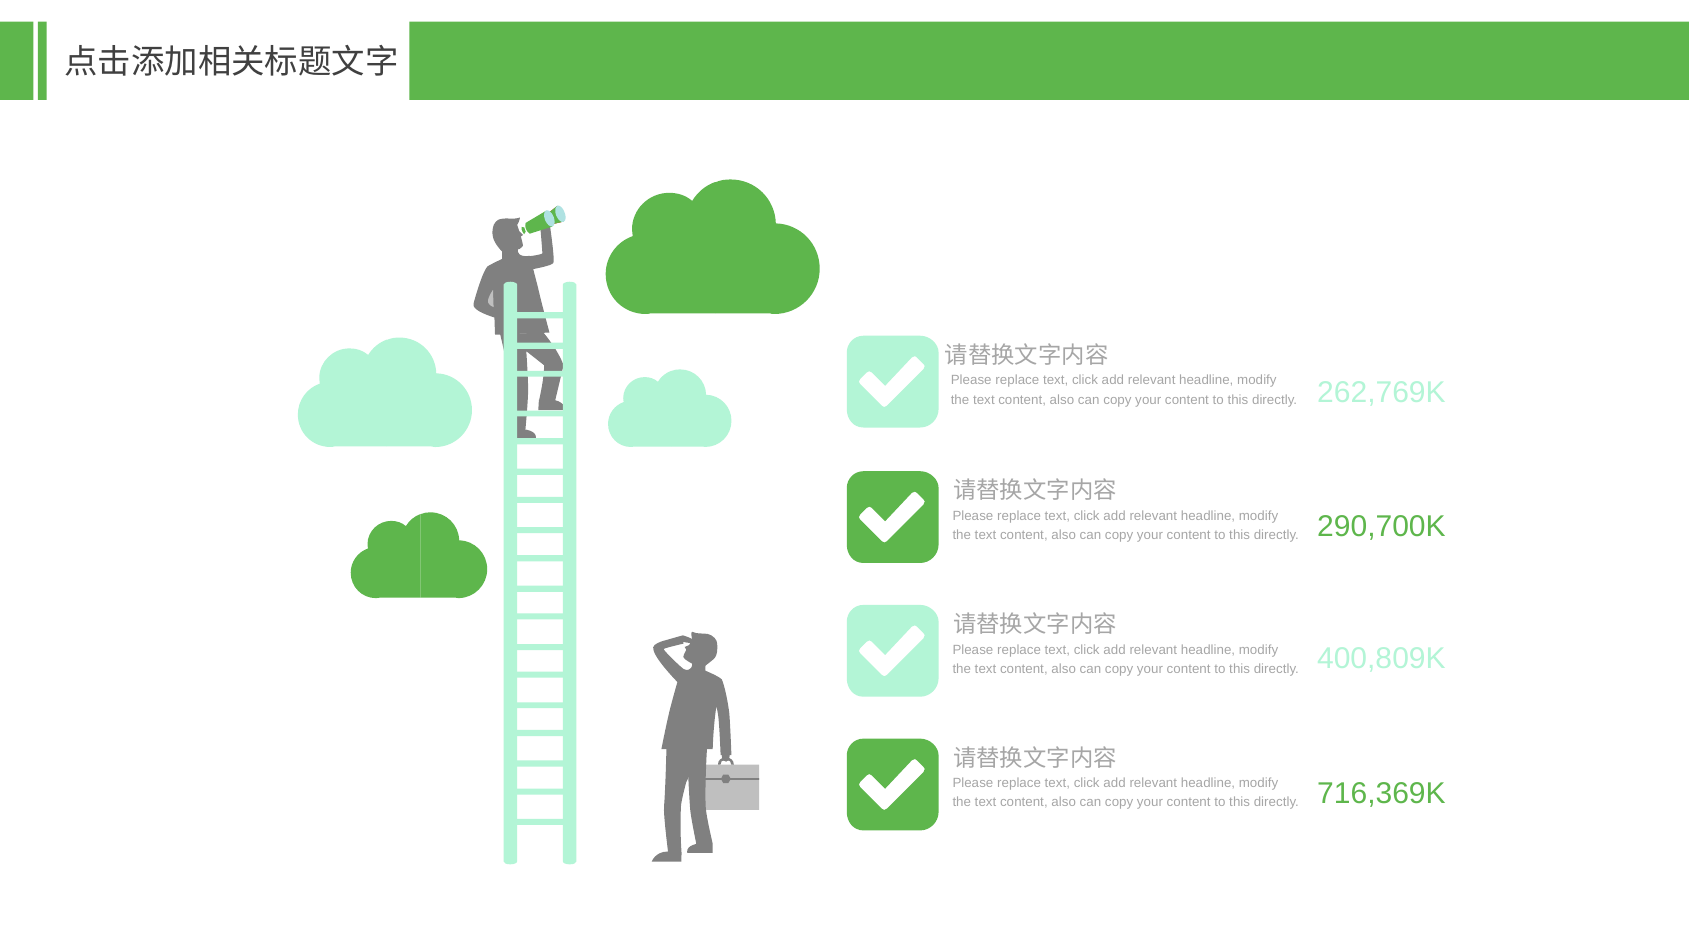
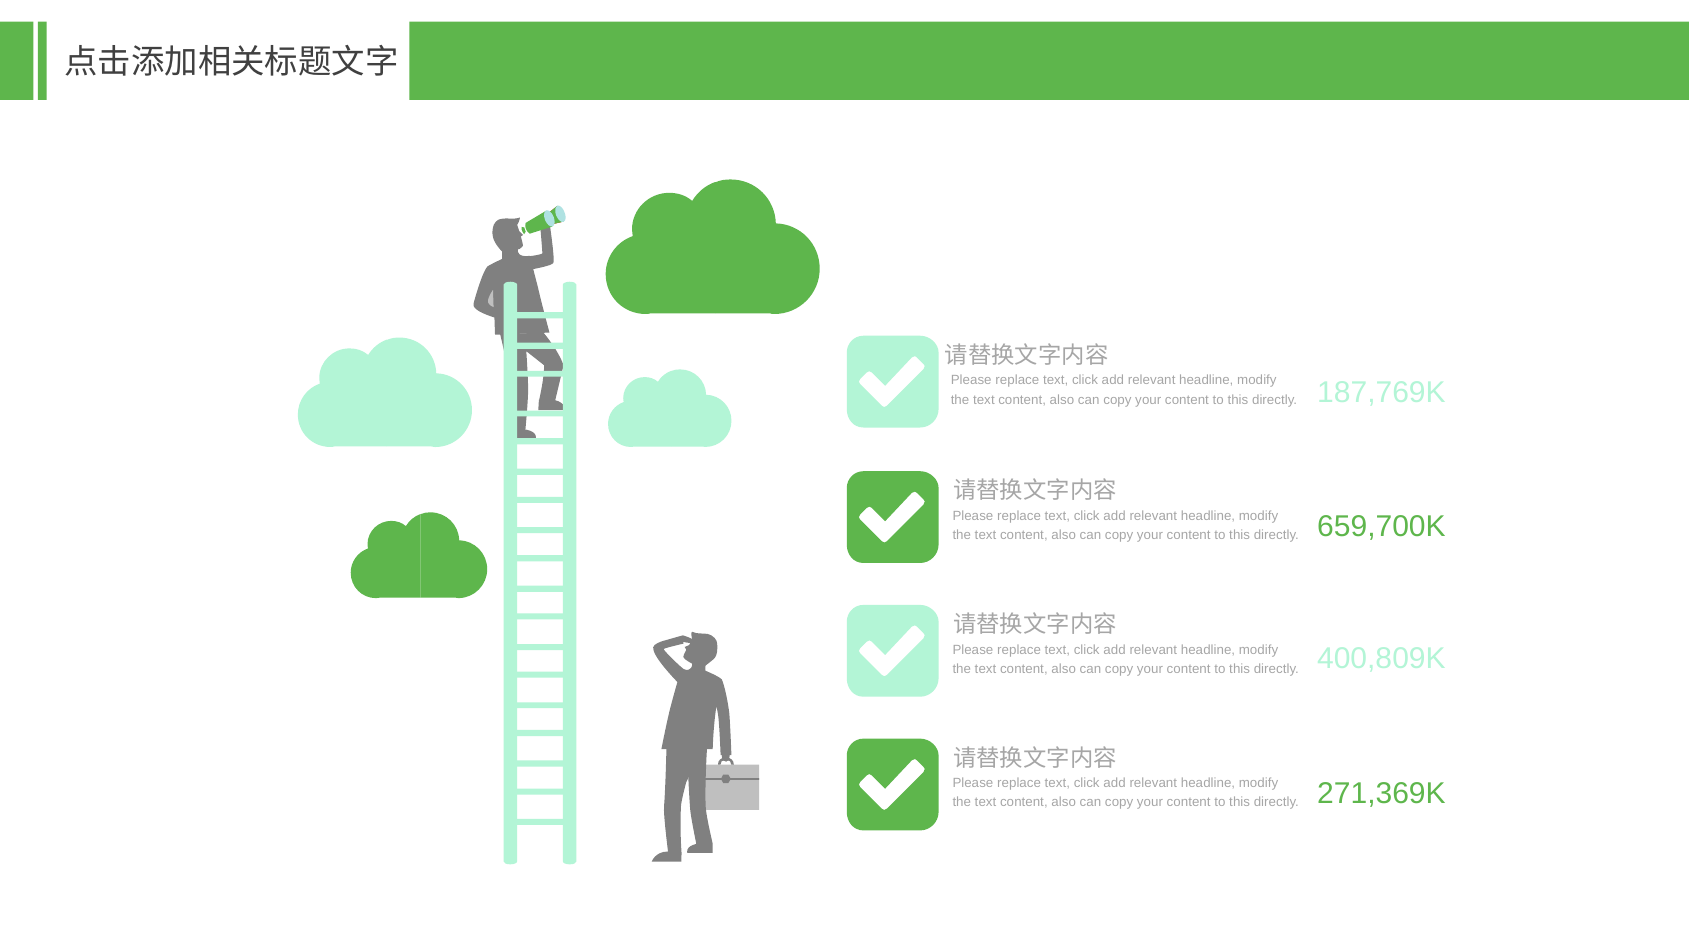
262,769K: 262,769K -> 187,769K
290,700K: 290,700K -> 659,700K
716,369K: 716,369K -> 271,369K
